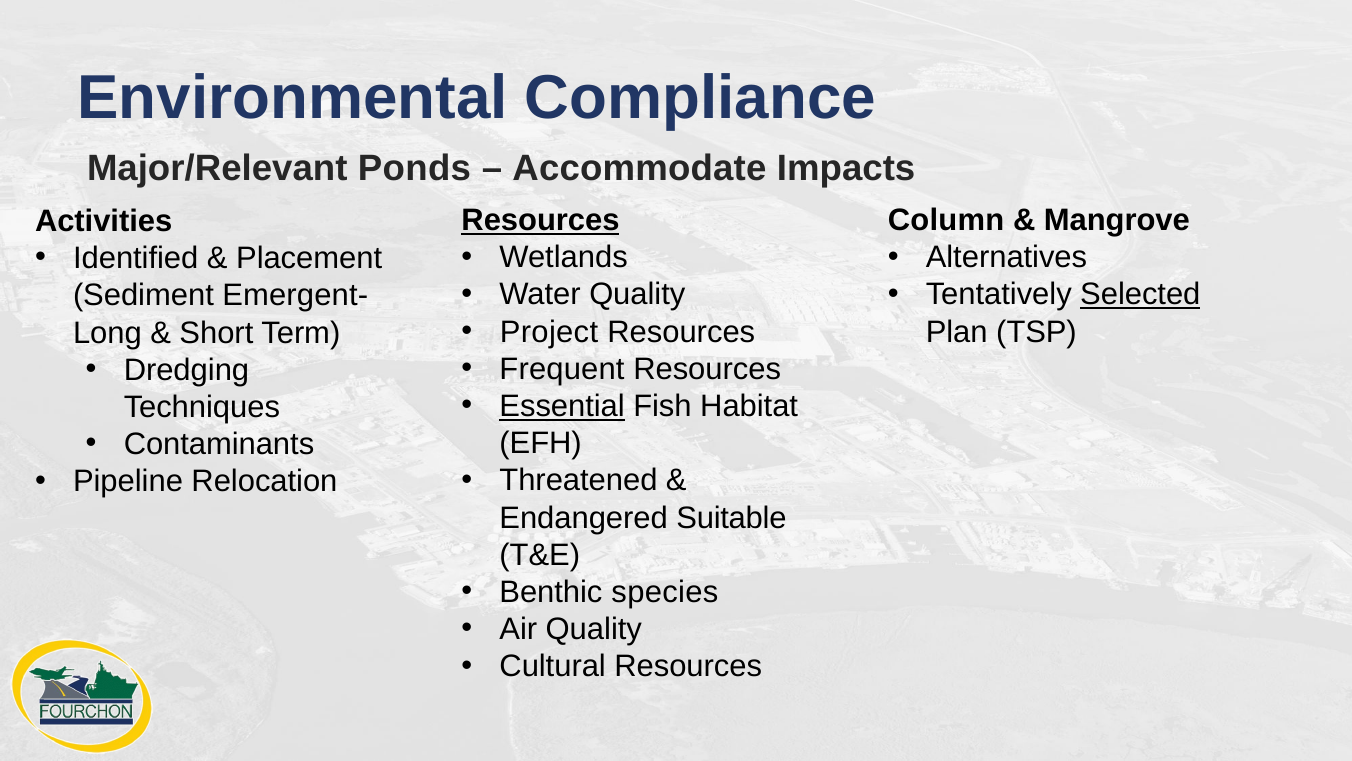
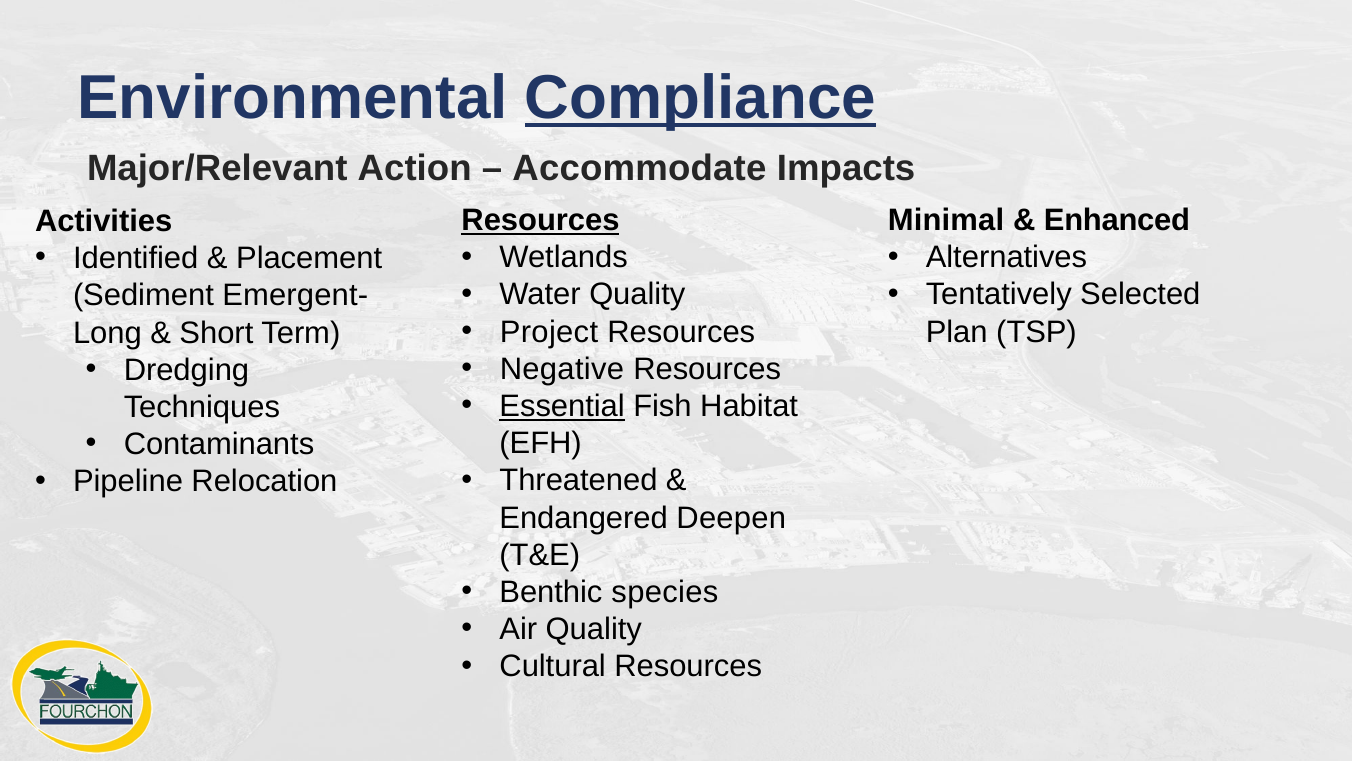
Compliance underline: none -> present
Ponds: Ponds -> Action
Column: Column -> Minimal
Mangrove: Mangrove -> Enhanced
Selected underline: present -> none
Frequent: Frequent -> Negative
Suitable: Suitable -> Deepen
